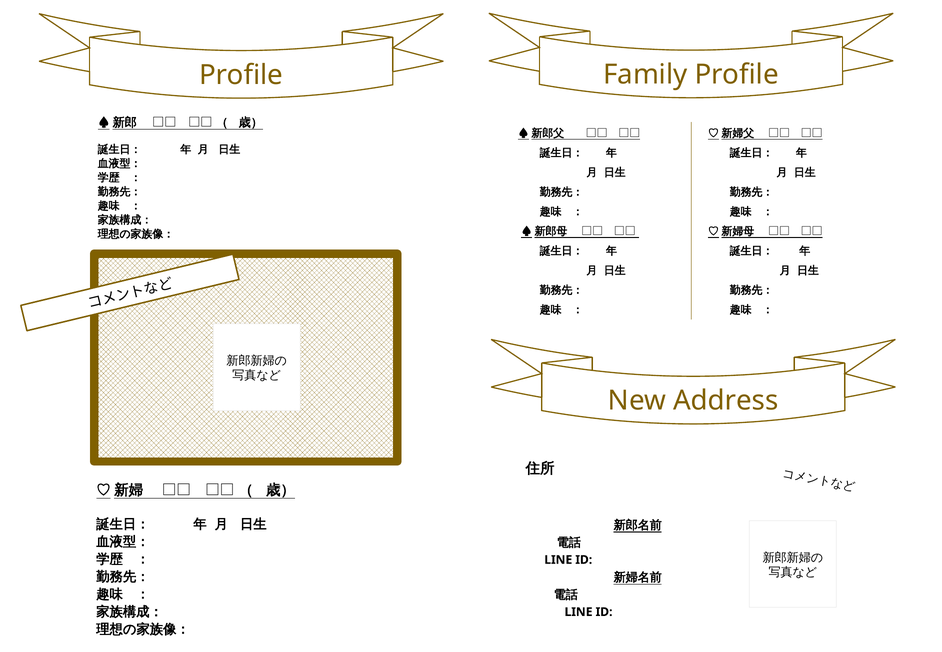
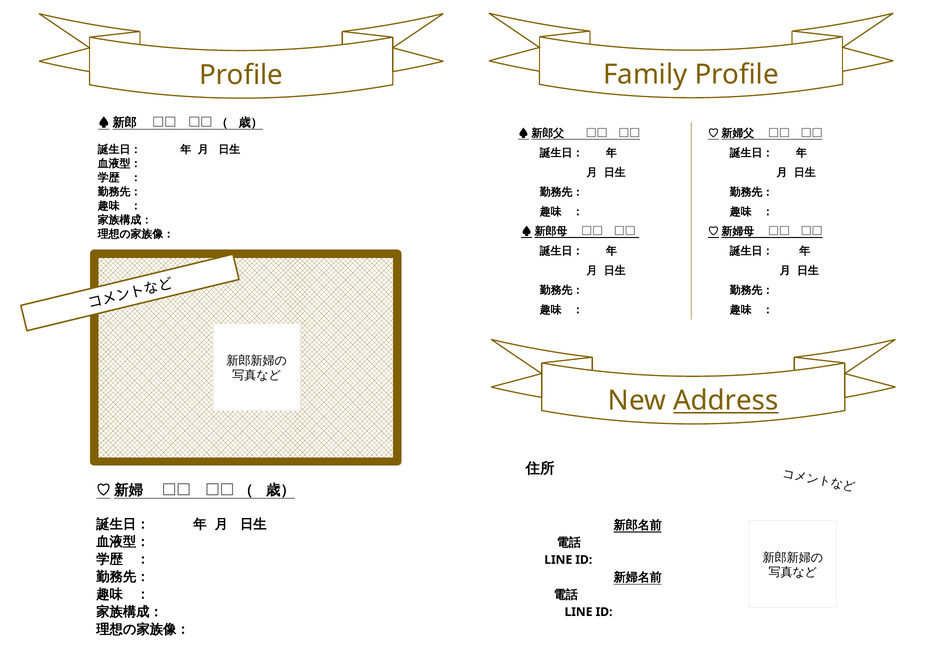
Address underline: none -> present
